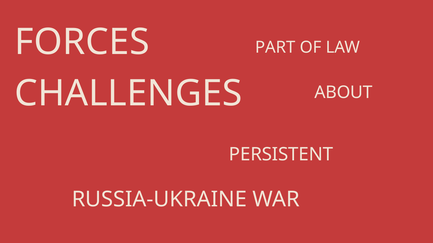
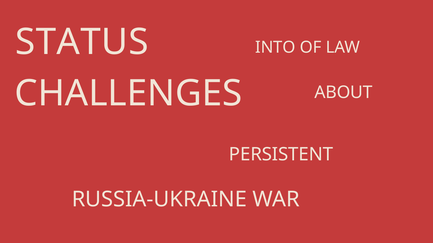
FORCES: FORCES -> STATUS
PART: PART -> INTO
